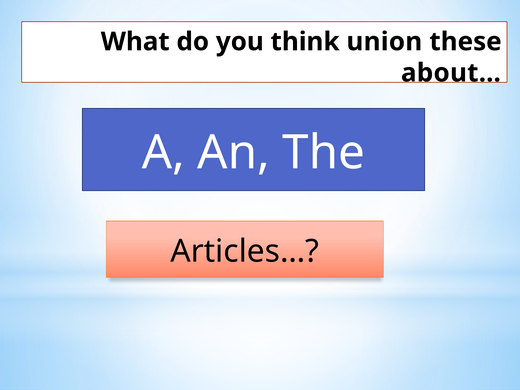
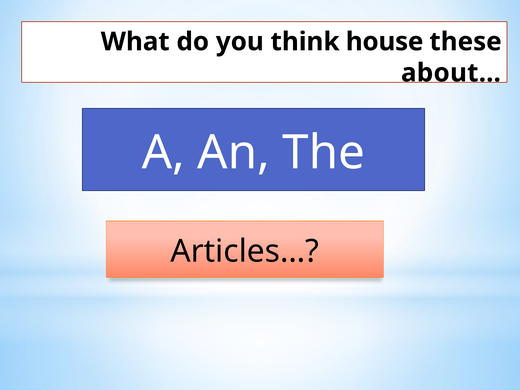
union: union -> house
